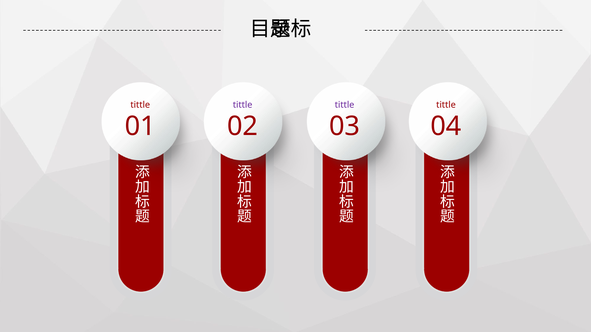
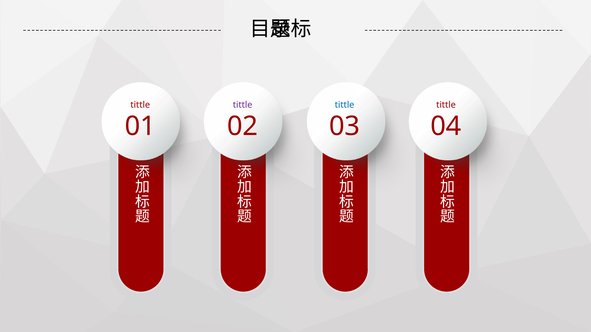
tittle at (345, 105) colour: purple -> blue
